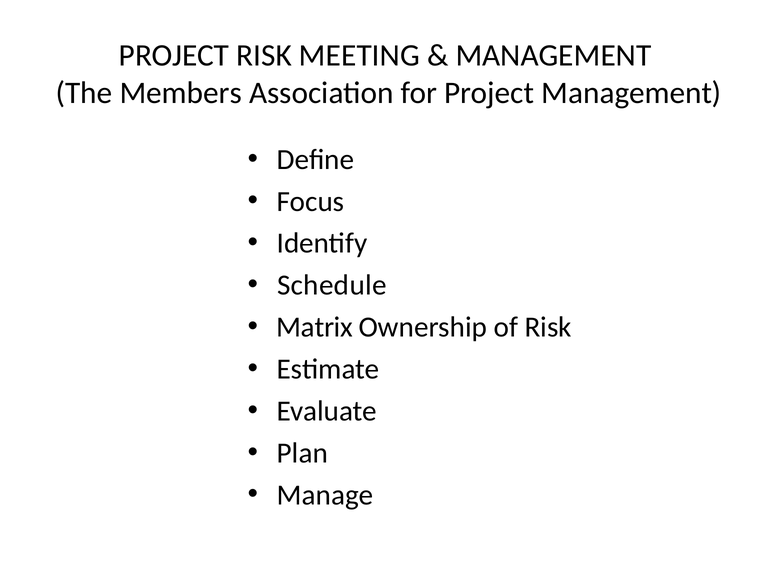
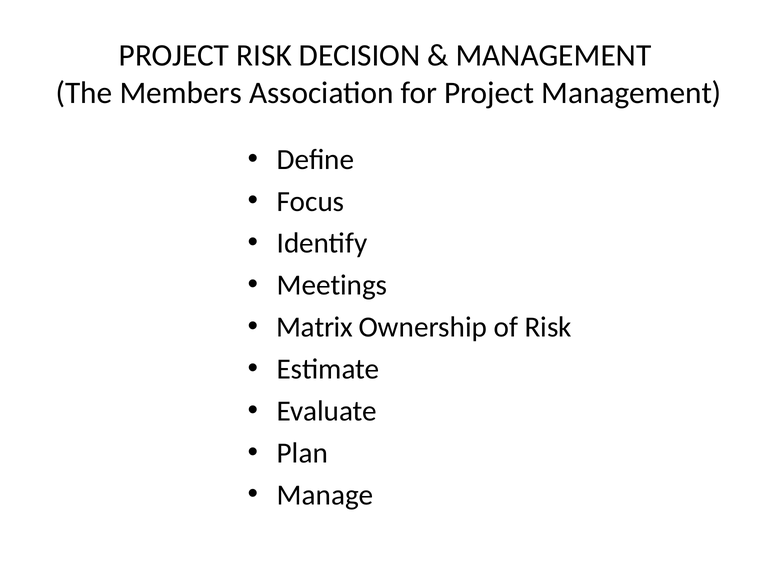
MEETING: MEETING -> DECISION
Schedule: Schedule -> Meetings
